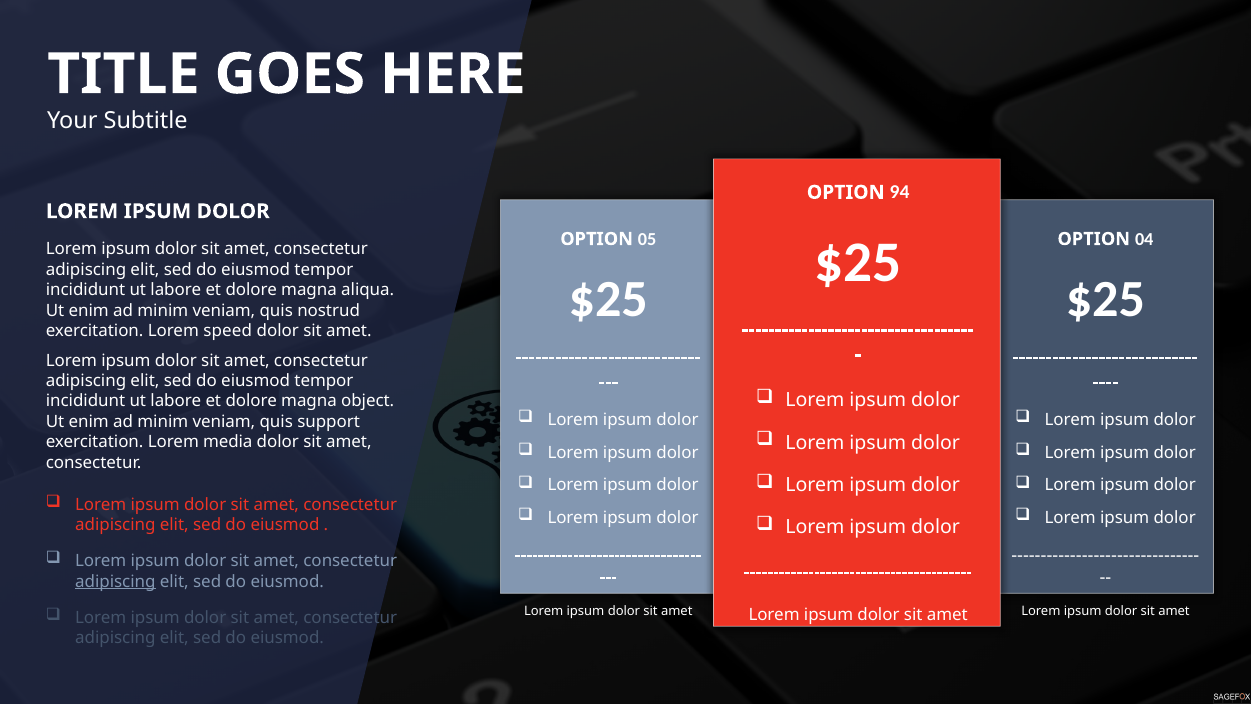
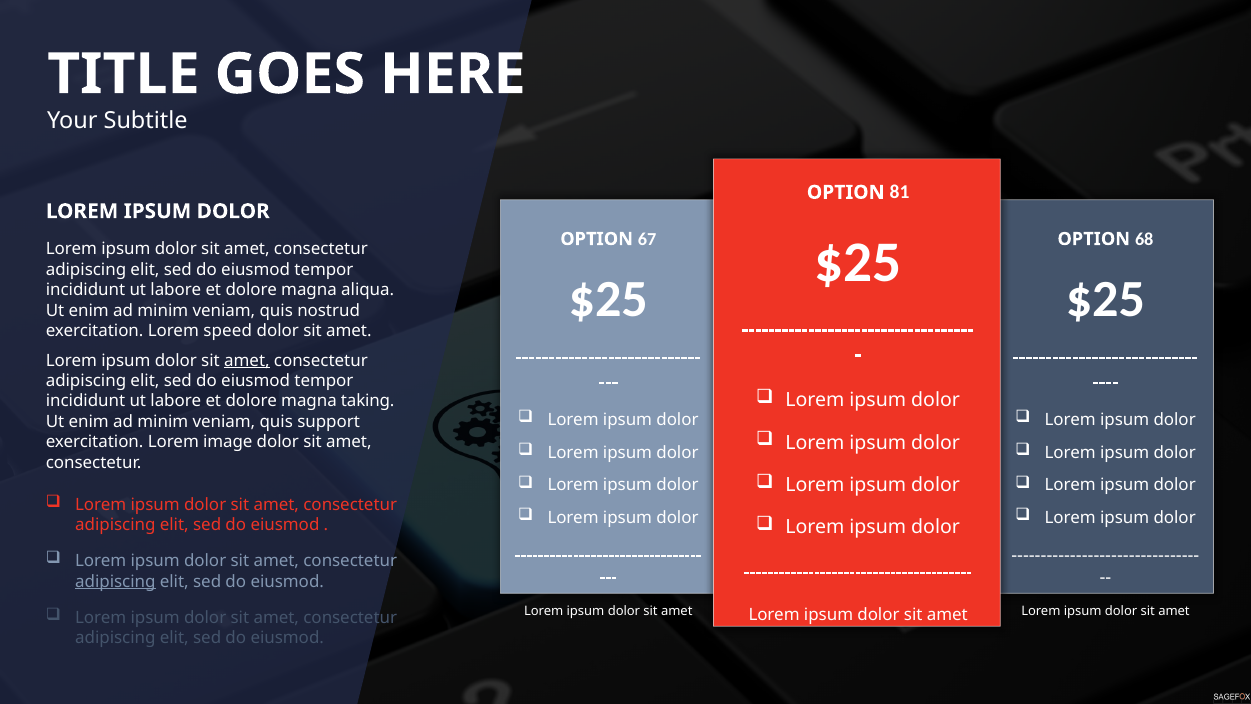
94: 94 -> 81
05: 05 -> 67
04: 04 -> 68
amet at (247, 360) underline: none -> present
object: object -> taking
media: media -> image
